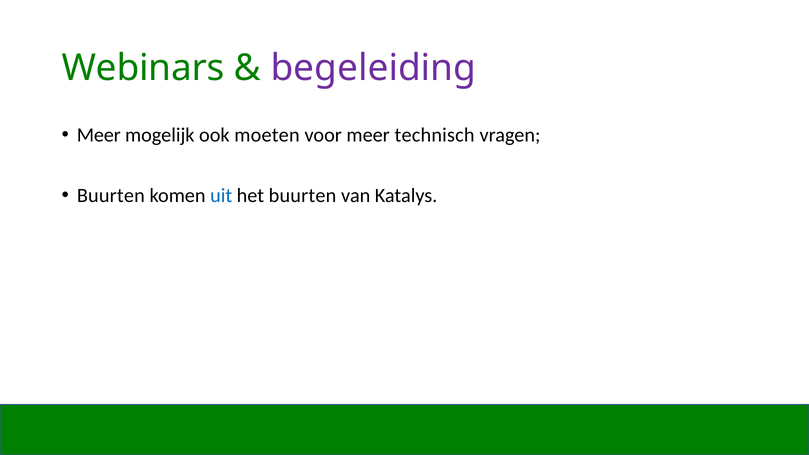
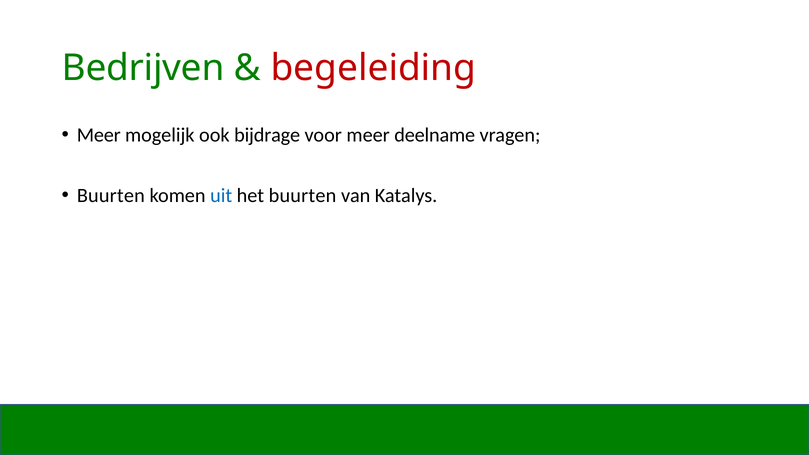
Webinars: Webinars -> Bedrijven
begeleiding colour: purple -> red
moeten: moeten -> bijdrage
technisch: technisch -> deelname
